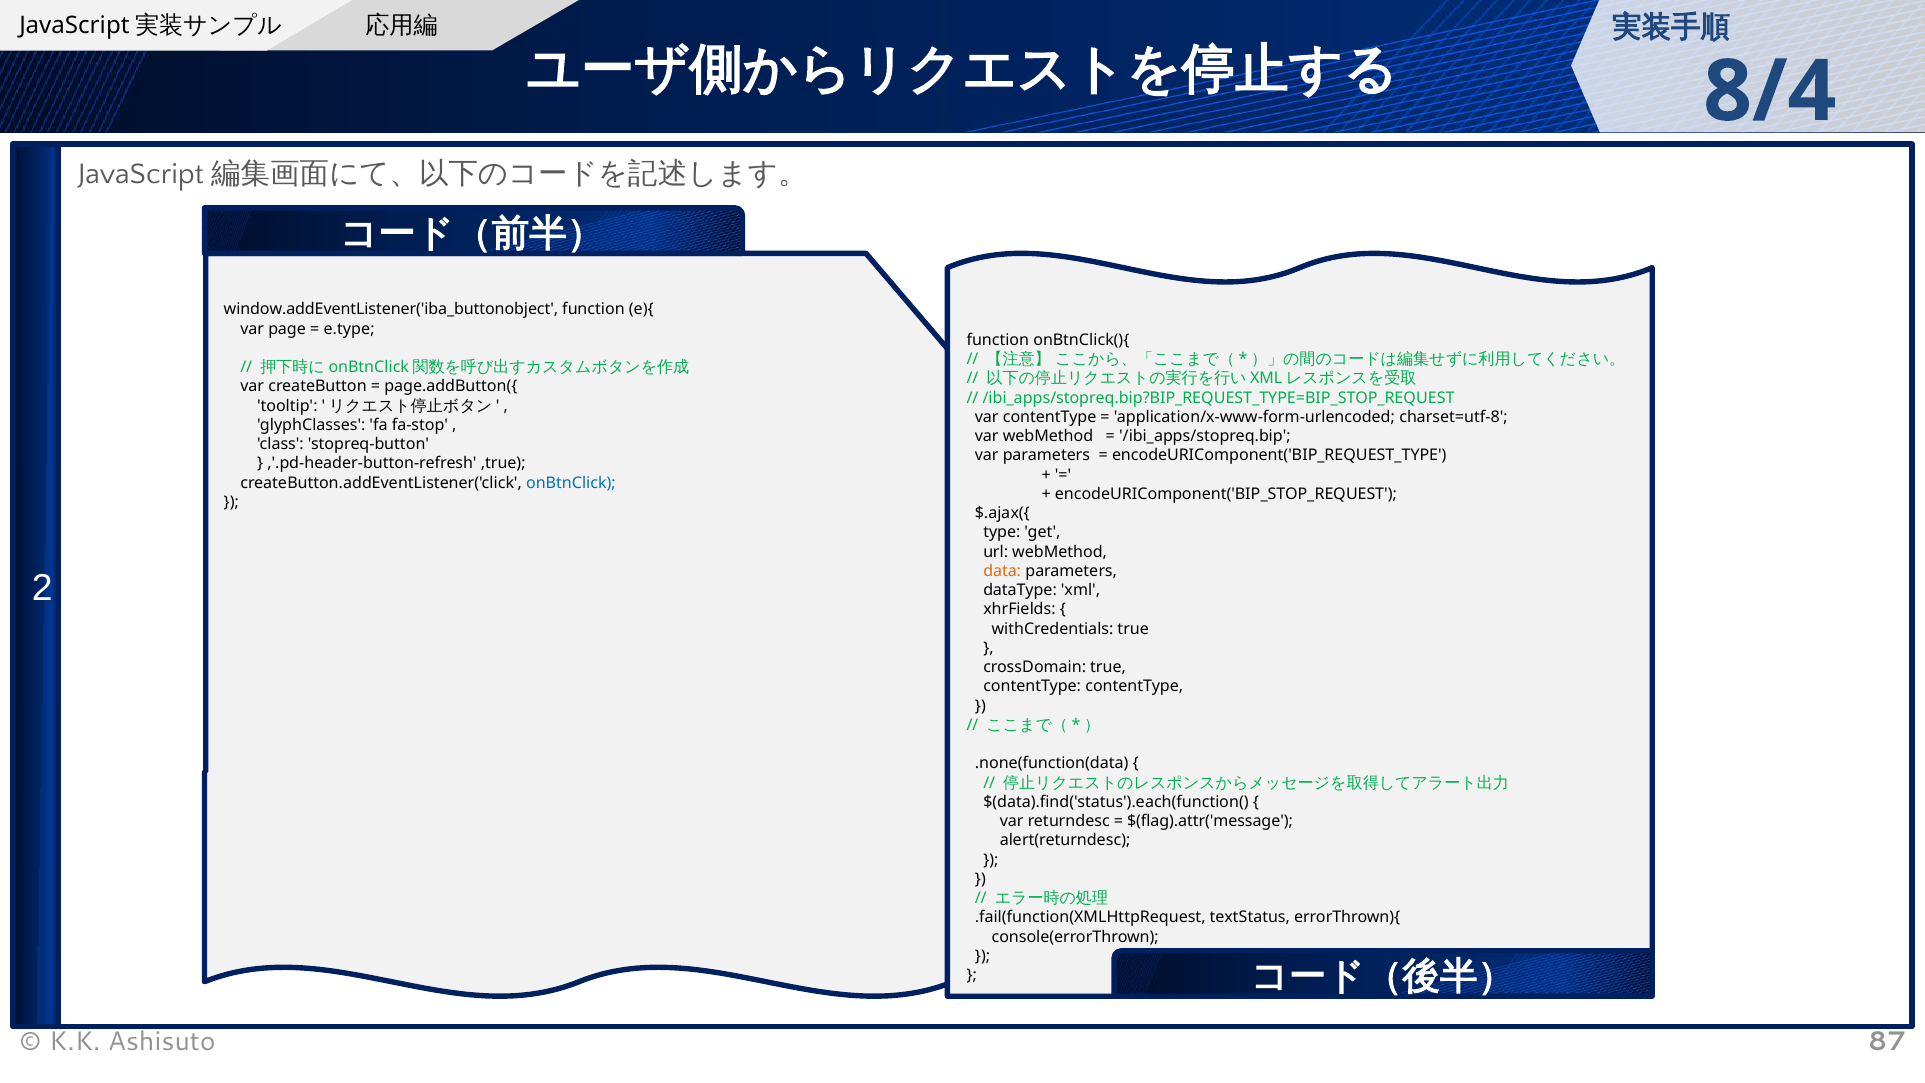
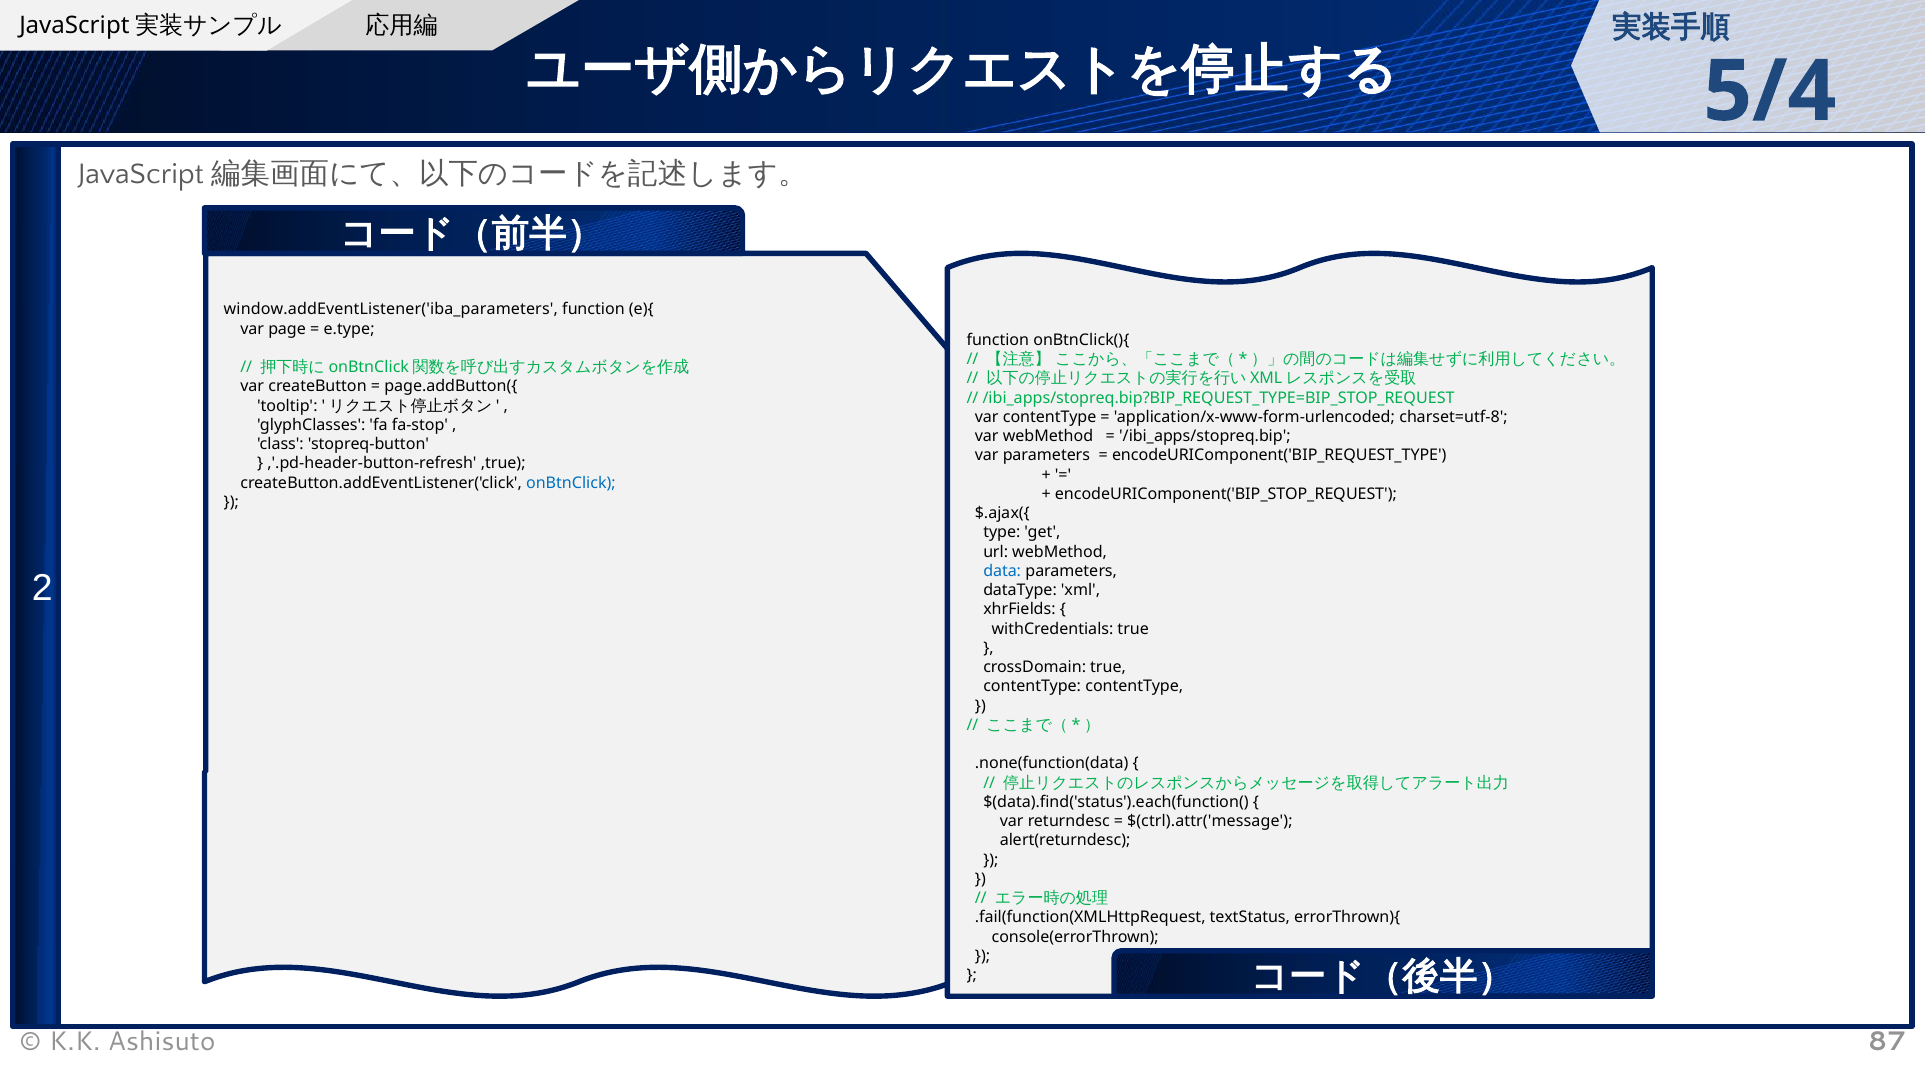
8/4: 8/4 -> 5/4
window.addEventListener('iba_buttonobject: window.addEventListener('iba_buttonobject -> window.addEventListener('iba_parameters
data colour: orange -> blue
$(flag).attr('message: $(flag).attr('message -> $(ctrl).attr('message
